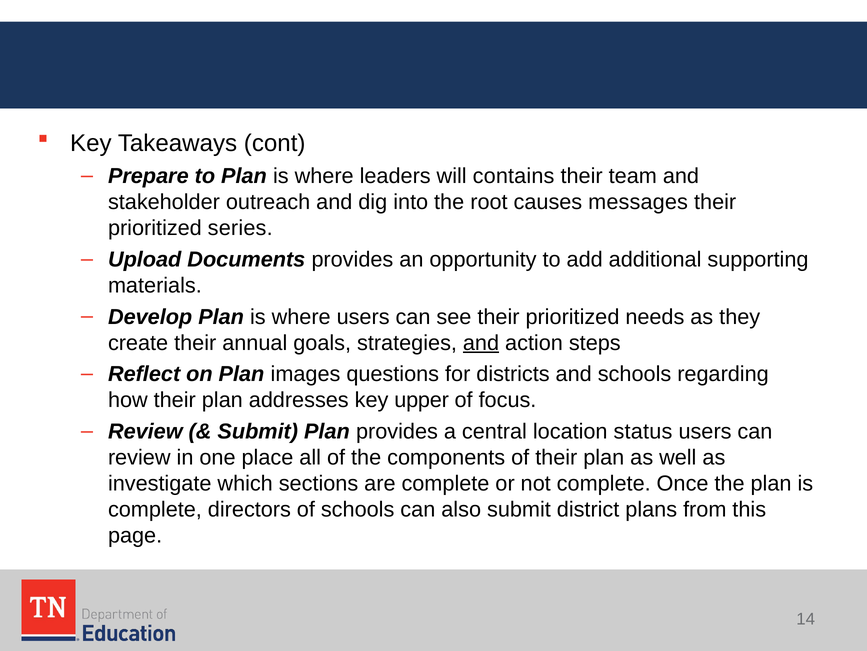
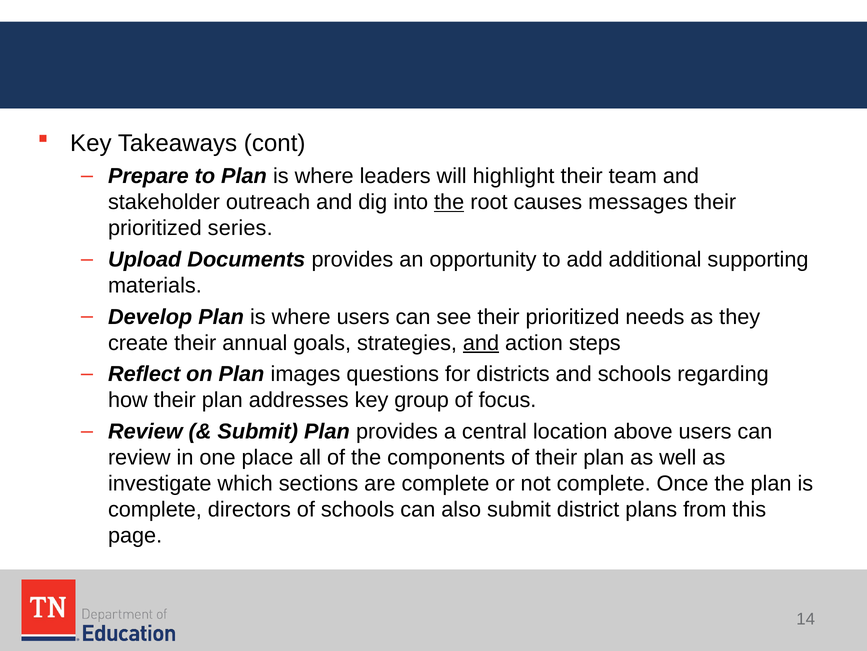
contains: contains -> highlight
the at (449, 202) underline: none -> present
upper: upper -> group
status: status -> above
